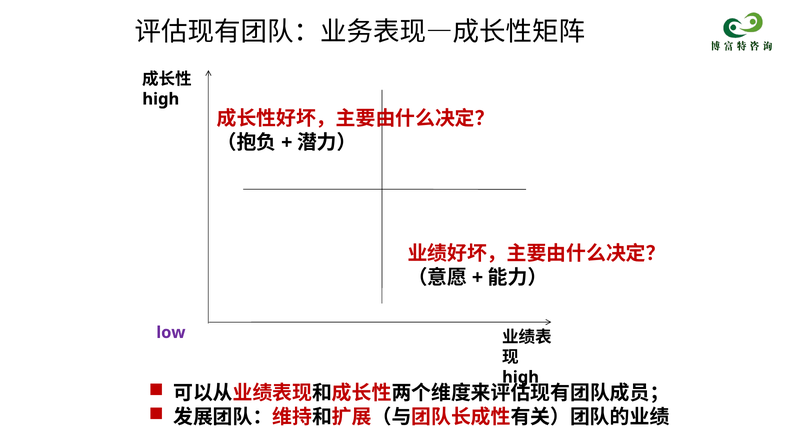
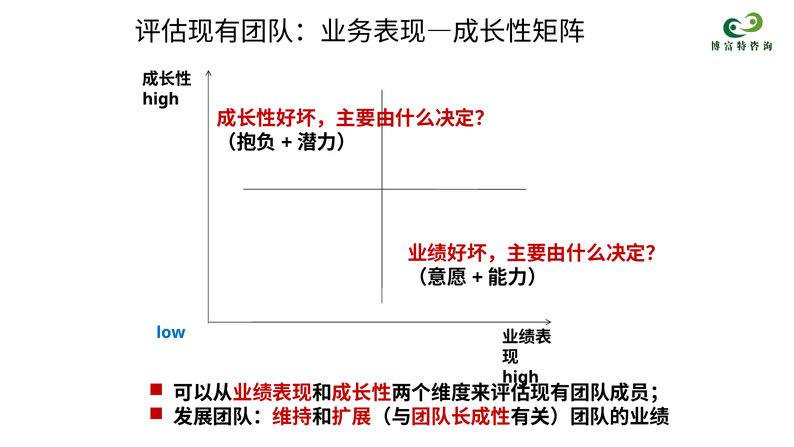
low colour: purple -> blue
